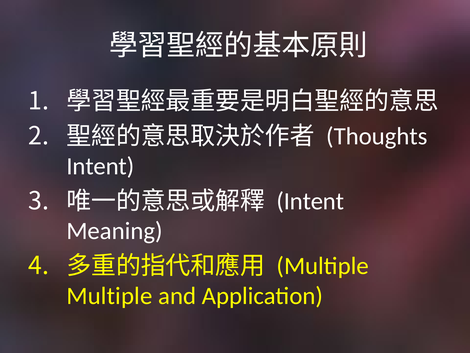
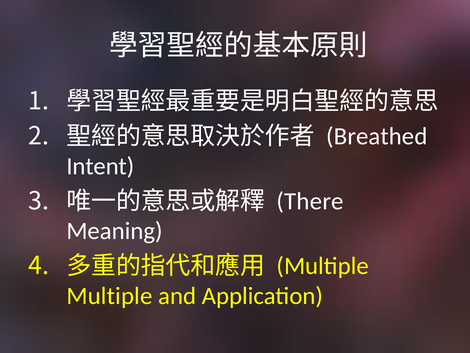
Thoughts: Thoughts -> Breathed
Intent at (310, 201): Intent -> There
